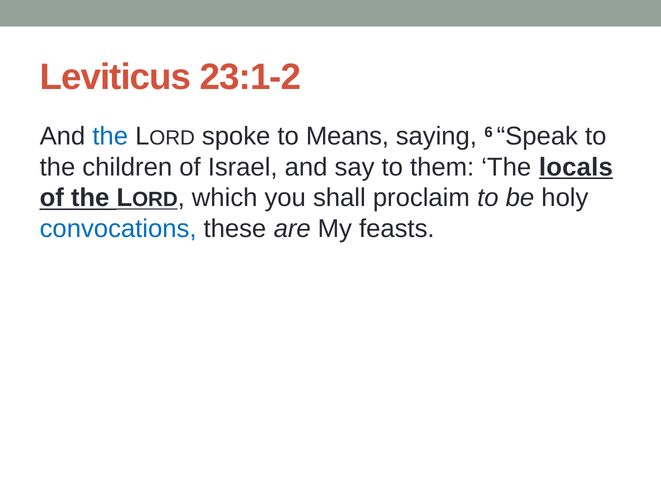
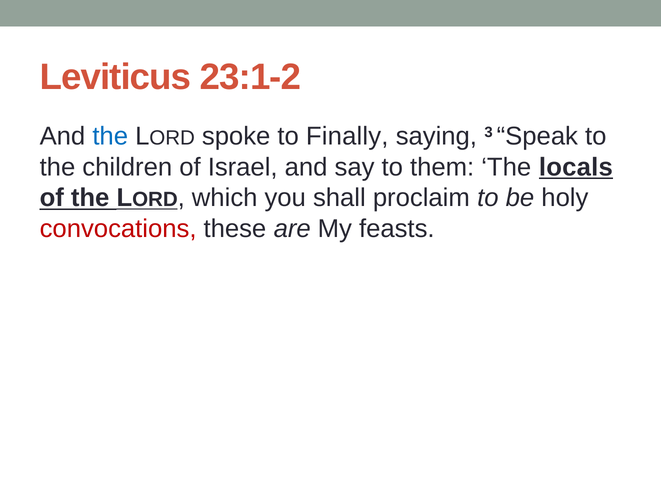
Means: Means -> Finally
6: 6 -> 3
convocations colour: blue -> red
